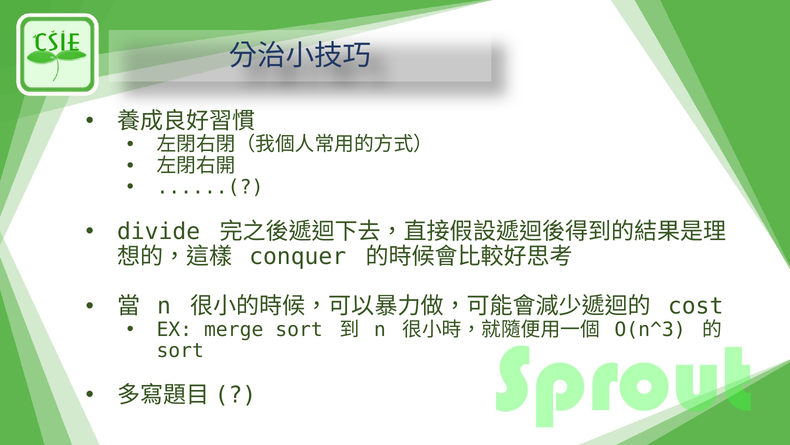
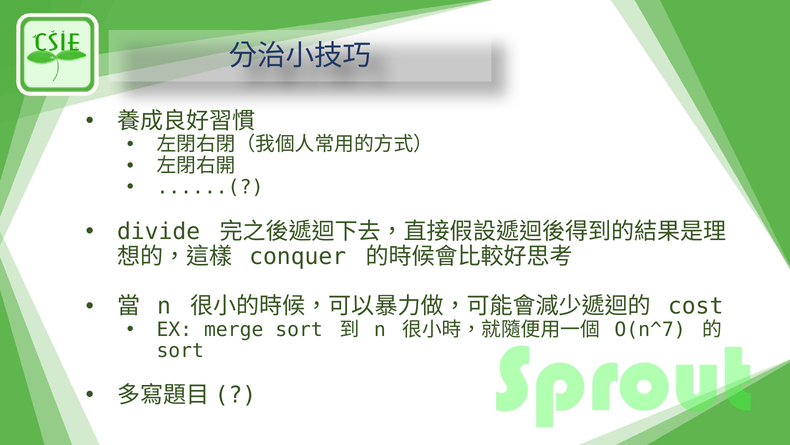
O(n^3: O(n^3 -> O(n^7
